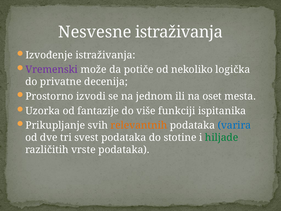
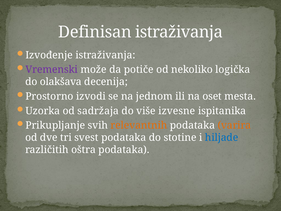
Nesvesne: Nesvesne -> Definisan
privatne: privatne -> olakšava
fantazije: fantazije -> sadržaja
funkciji: funkciji -> izvesne
varira colour: blue -> orange
hiljade colour: green -> blue
vrste: vrste -> oštra
